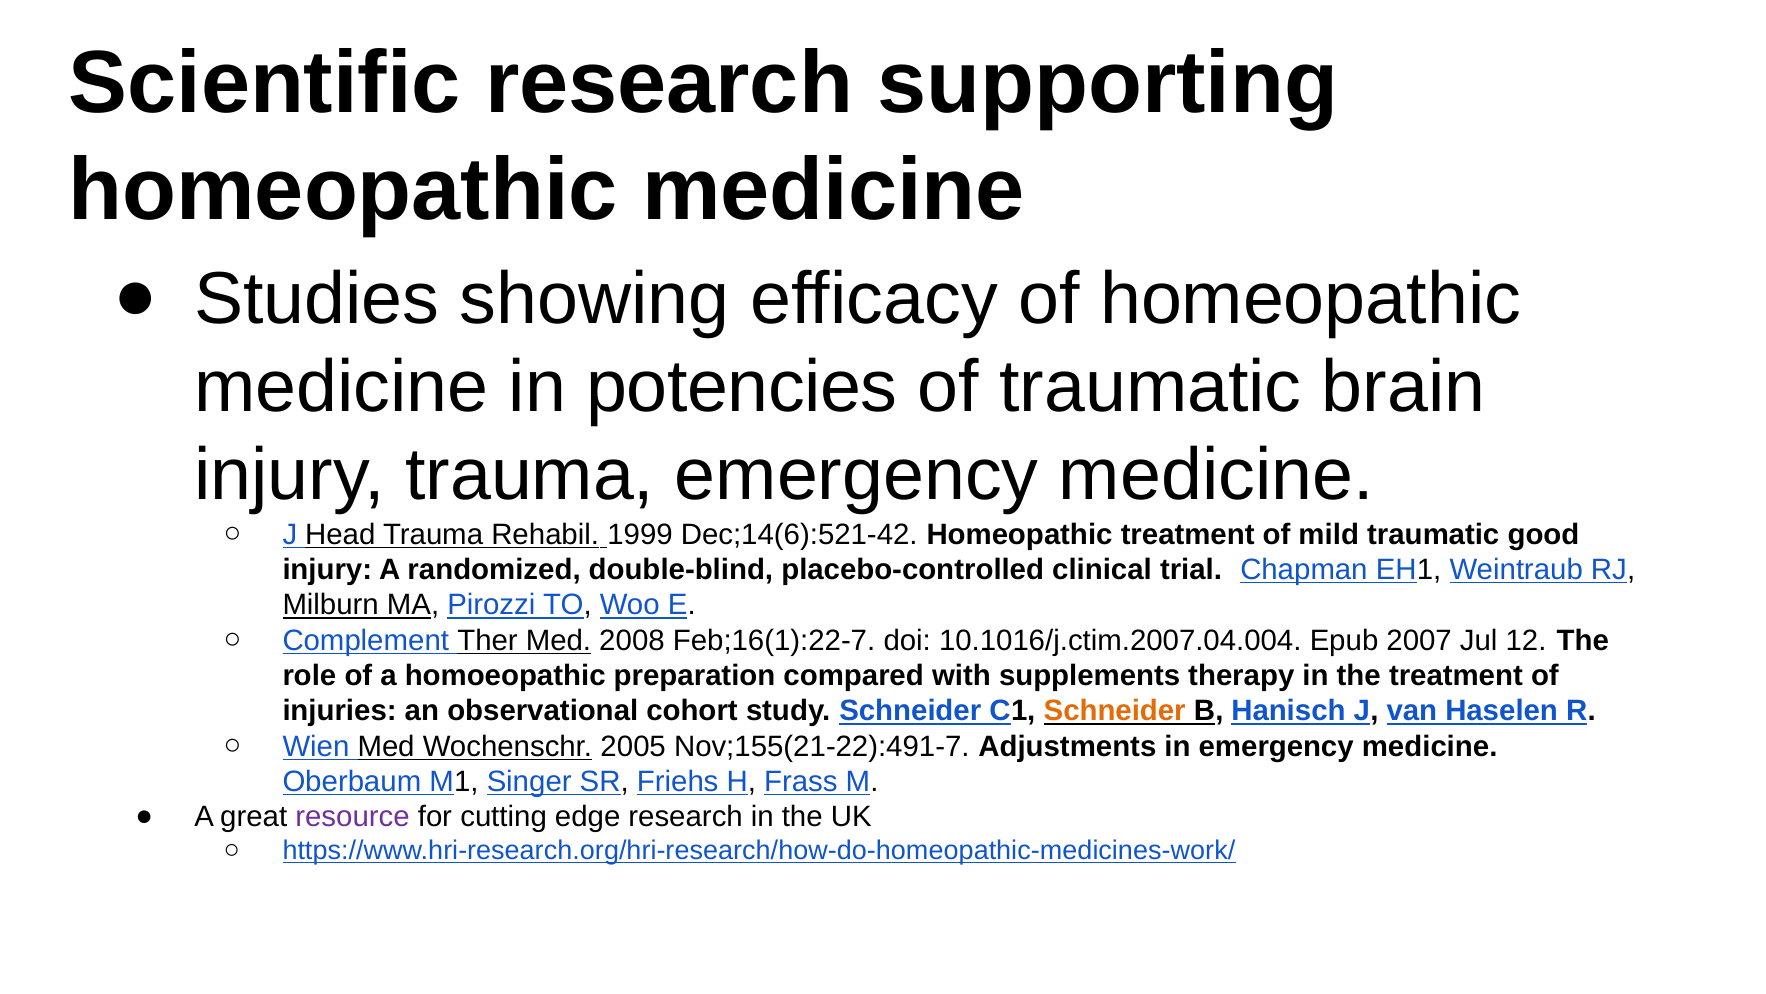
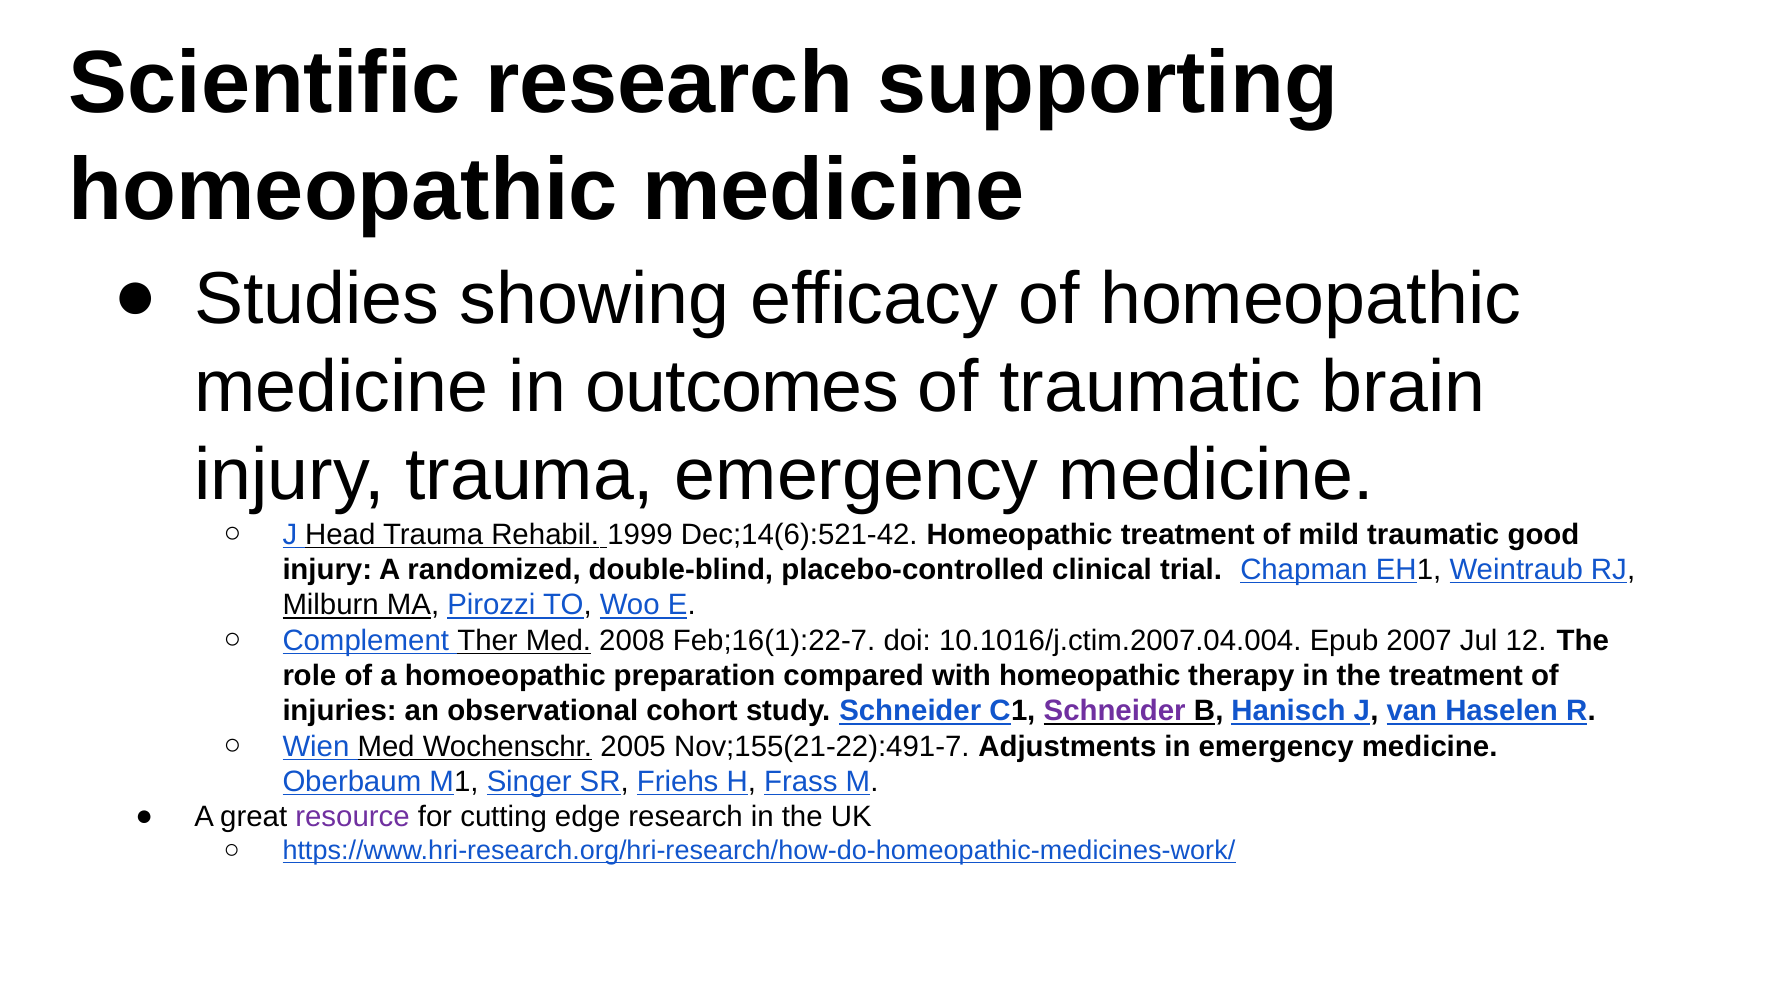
potencies: potencies -> outcomes
with supplements: supplements -> homeopathic
Schneider at (1115, 711) colour: orange -> purple
